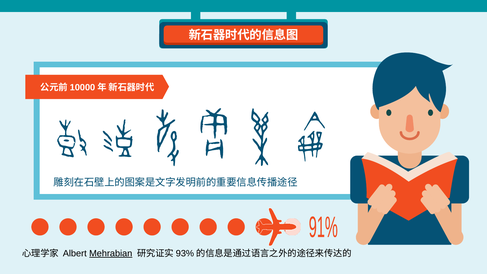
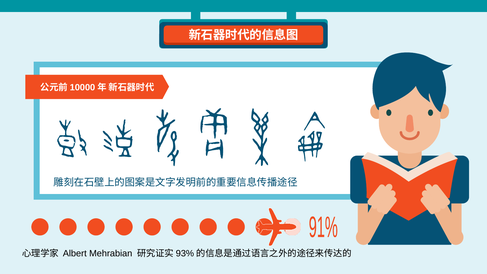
Mehrabian underline: present -> none
